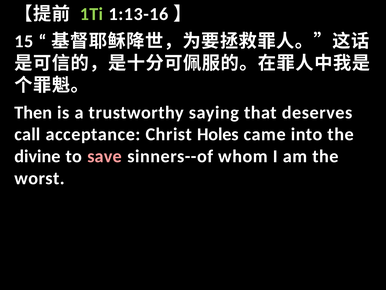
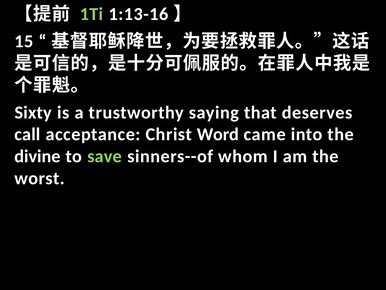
Then: Then -> Sixty
Holes: Holes -> Word
save colour: pink -> light green
